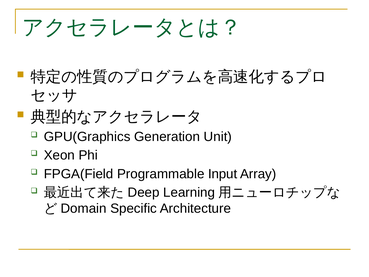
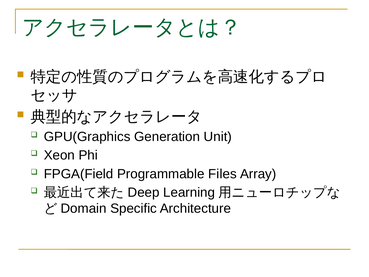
Input: Input -> Files
